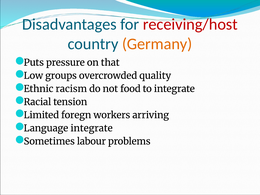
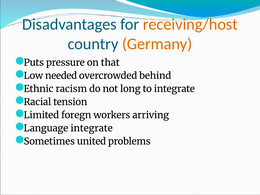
receiving/host colour: red -> orange
groups: groups -> needed
quality: quality -> behind
food: food -> long
labour: labour -> united
